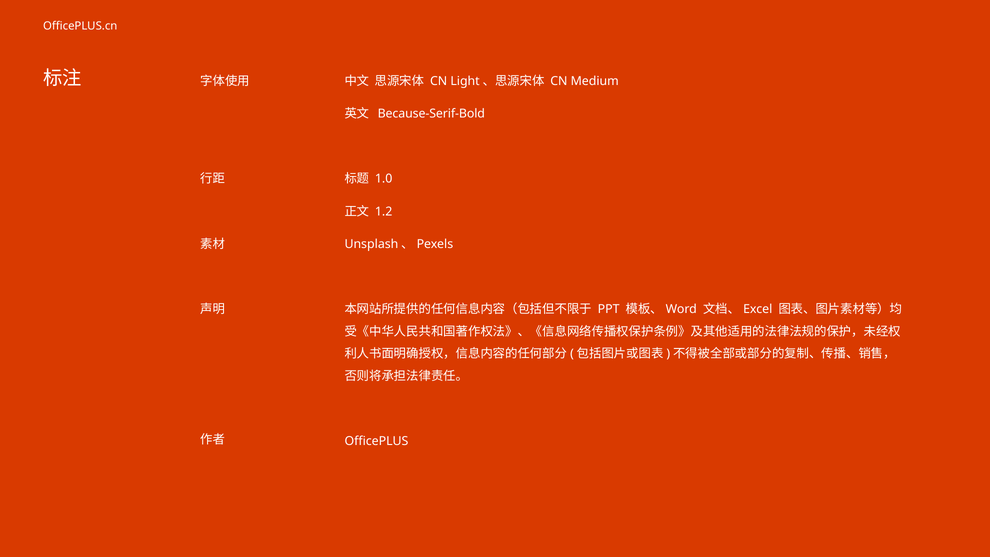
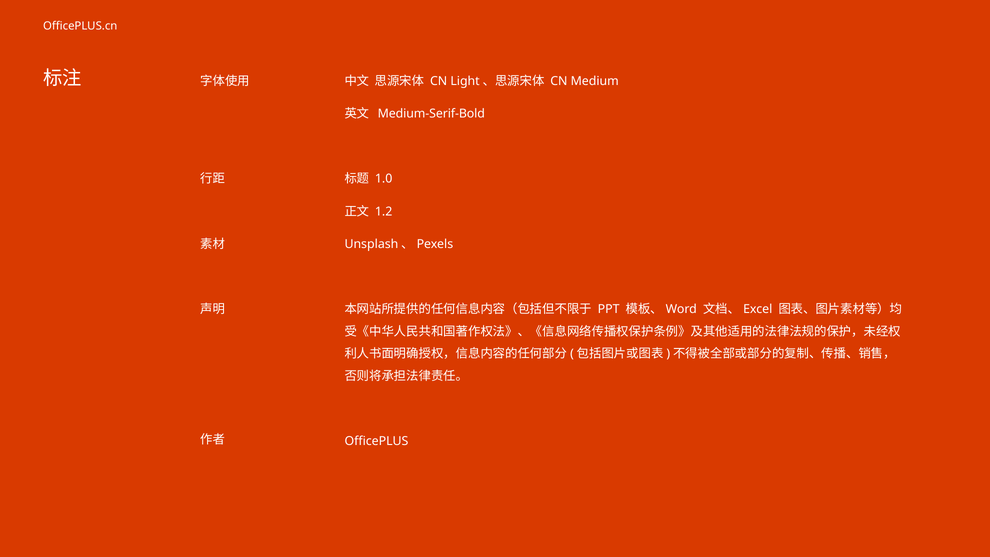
Because-Serif-Bold: Because-Serif-Bold -> Medium-Serif-Bold
